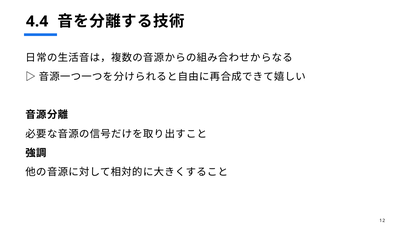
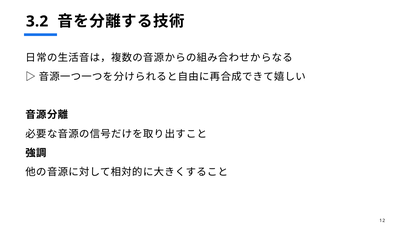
4.4: 4.4 -> 3.2
